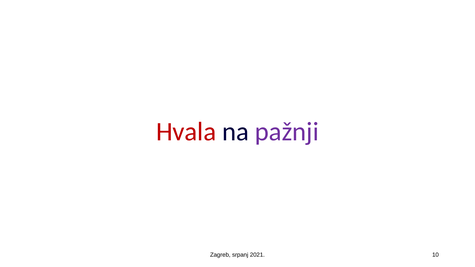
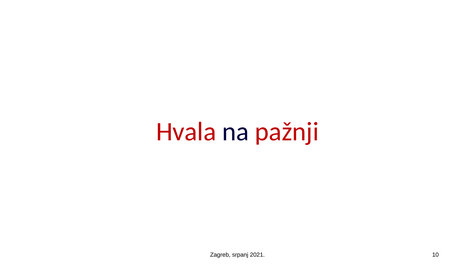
pažnji colour: purple -> red
